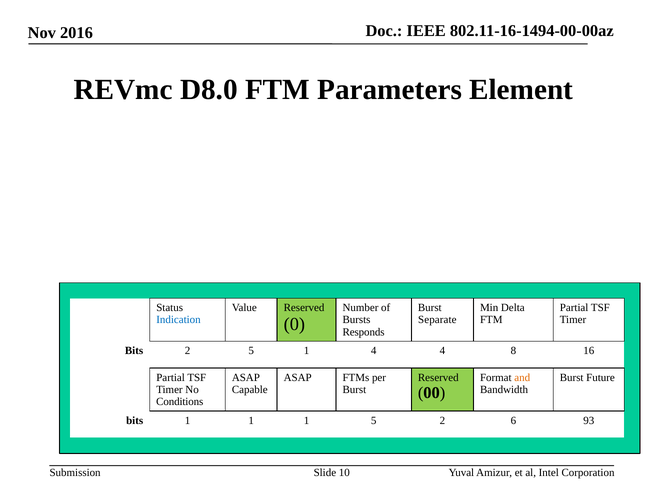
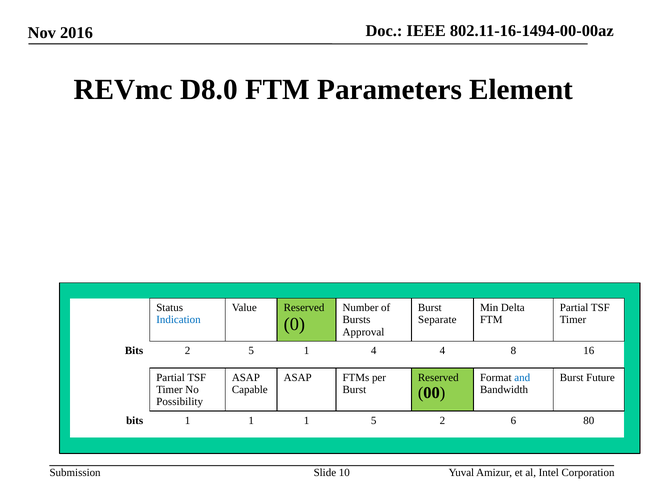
Responds: Responds -> Approval
and colour: orange -> blue
Conditions: Conditions -> Possibility
93: 93 -> 80
